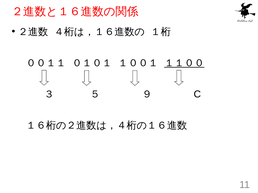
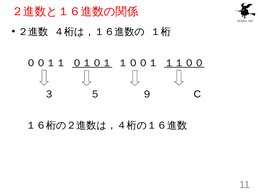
０１０１ underline: none -> present
